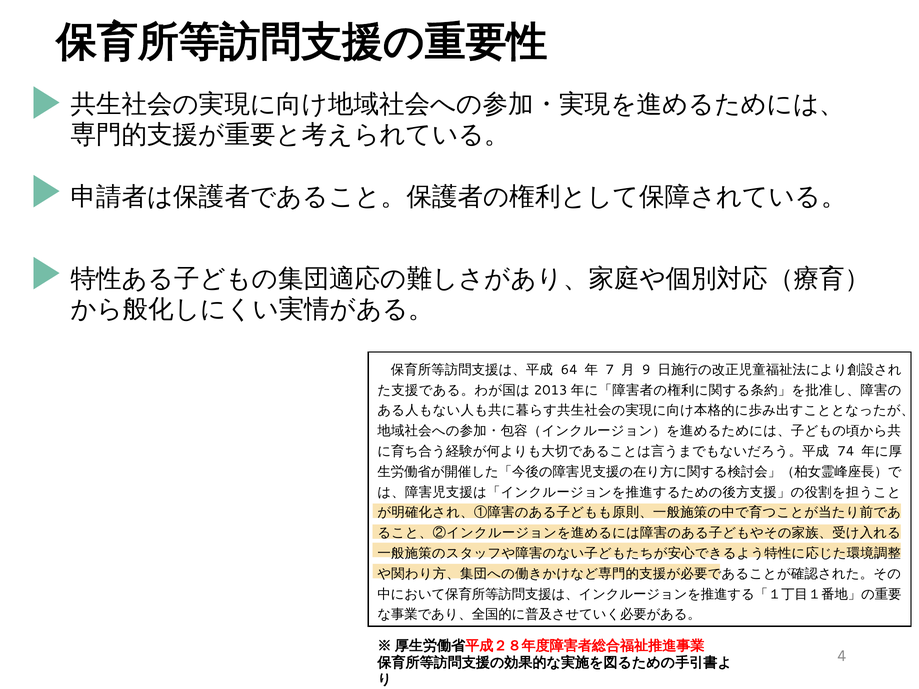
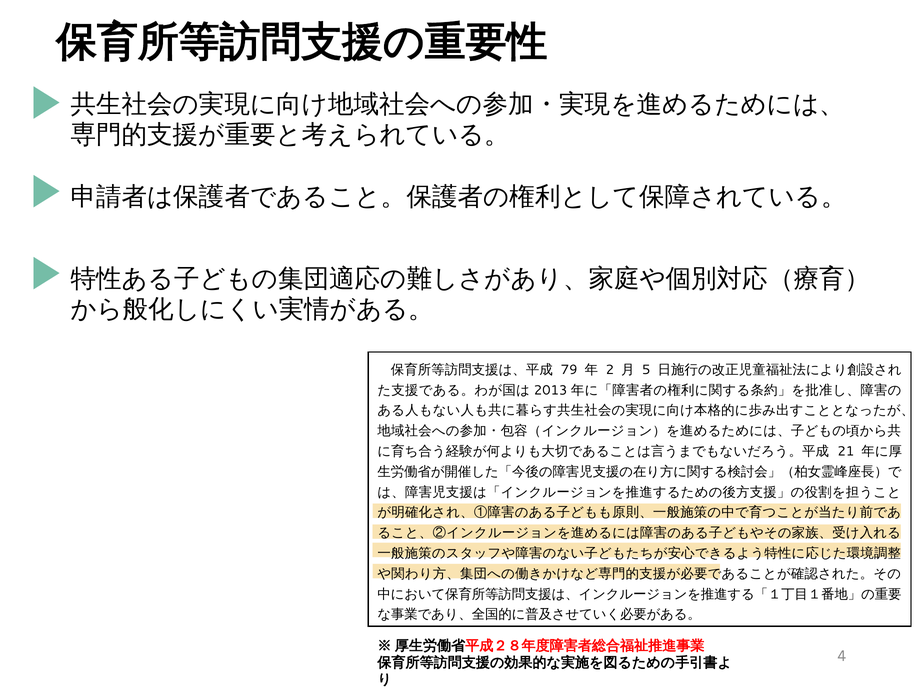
64: 64 -> 79
7: 7 -> 2
9: 9 -> 5
74: 74 -> 21
